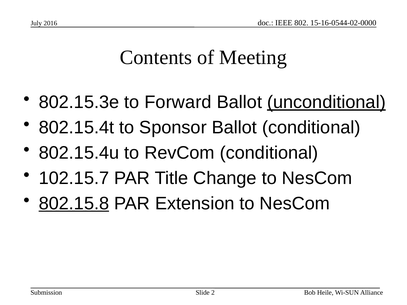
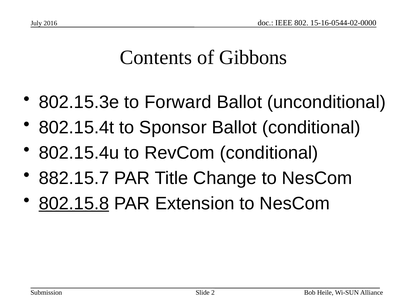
Meeting: Meeting -> Gibbons
unconditional underline: present -> none
102.15.7: 102.15.7 -> 882.15.7
